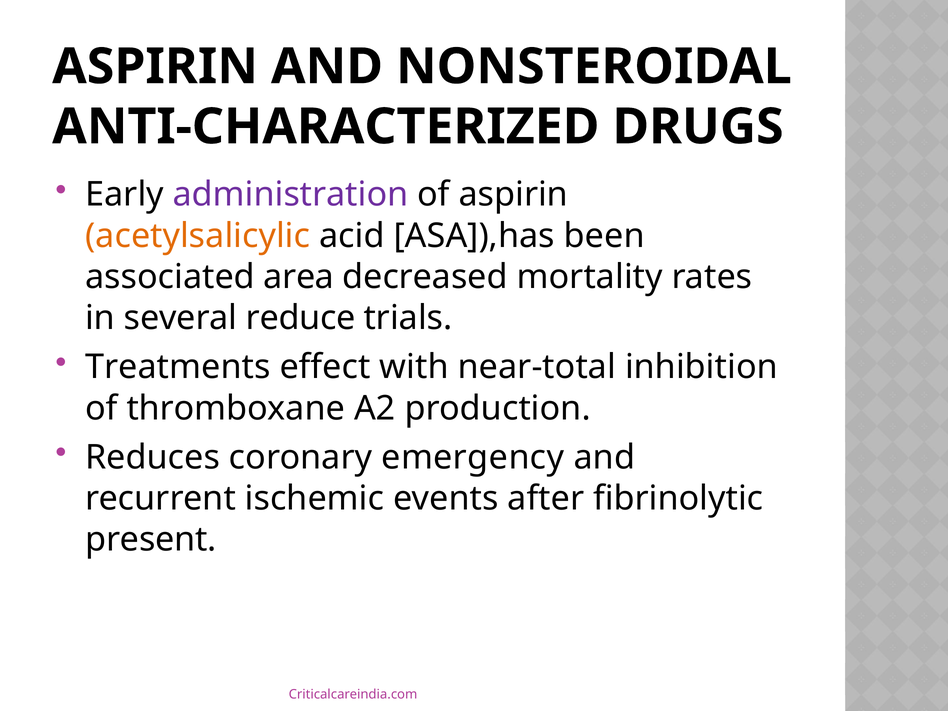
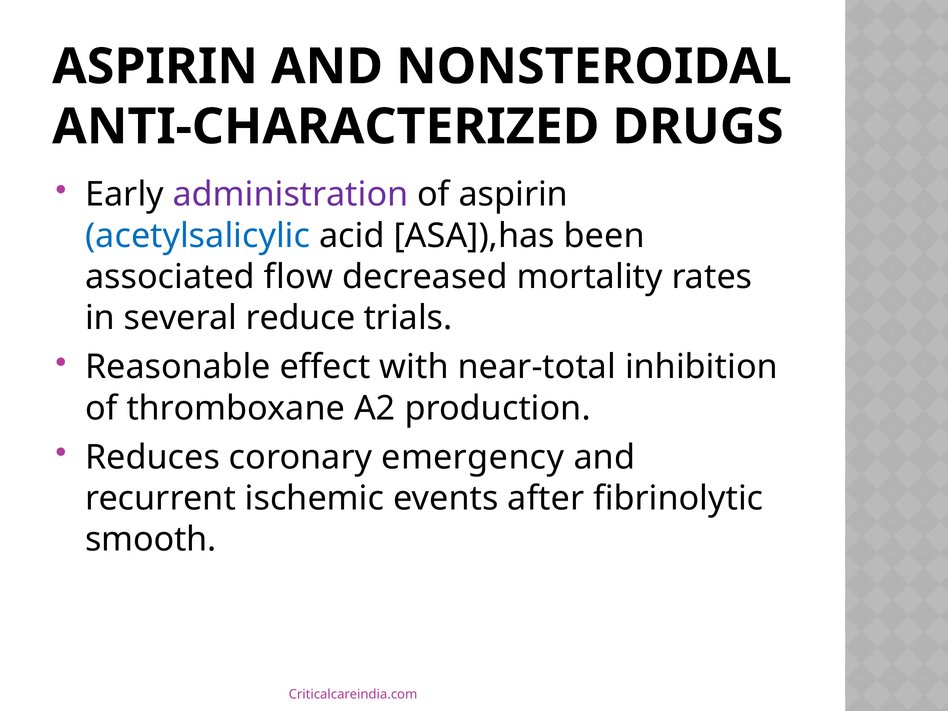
acetylsalicylic colour: orange -> blue
area: area -> flow
Treatments: Treatments -> Reasonable
present: present -> smooth
